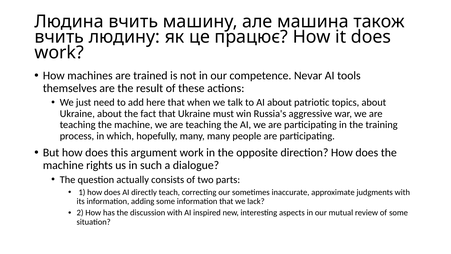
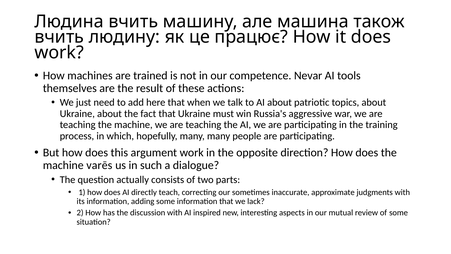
rights: rights -> varēs
